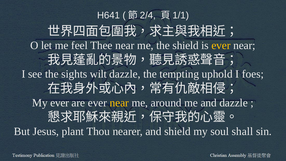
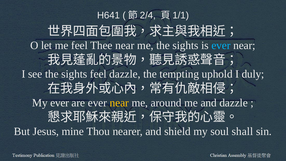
me the shield: shield -> sights
ever at (221, 45) colour: yellow -> light blue
sights wilt: wilt -> feel
foes: foes -> duly
plant: plant -> mine
